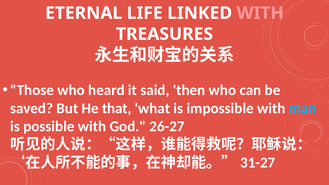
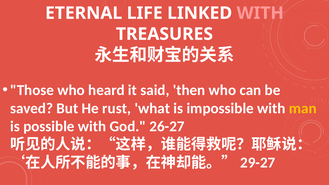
that: that -> rust
man colour: light blue -> yellow
31-27: 31-27 -> 29-27
